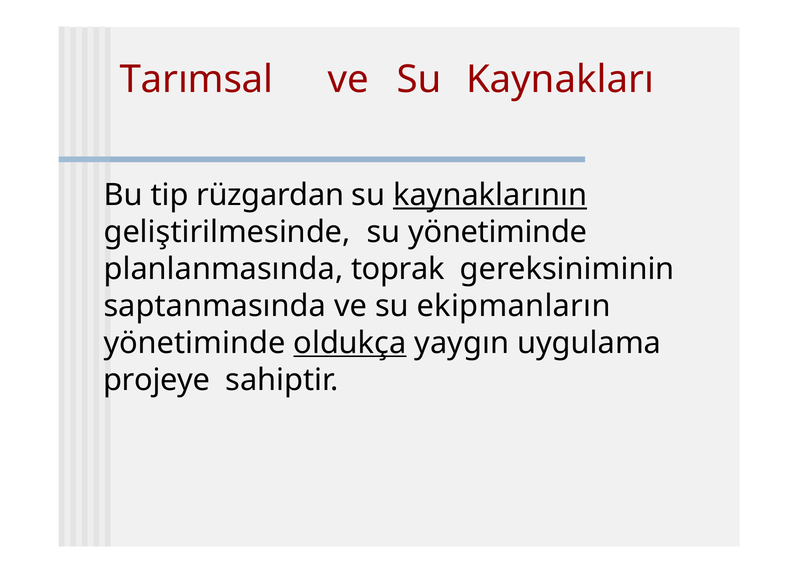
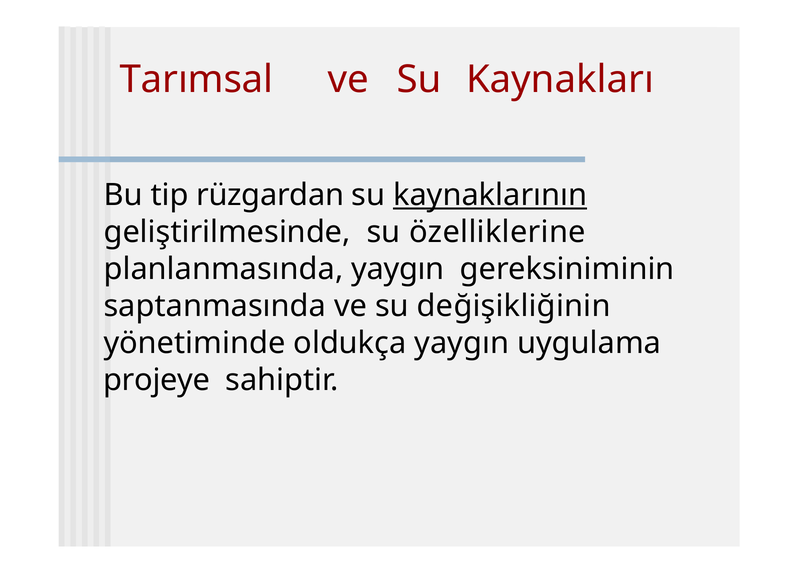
su yönetiminde: yönetiminde -> özelliklerine
planlanmasında toprak: toprak -> yaygın
ekipmanların: ekipmanların -> değişikliğinin
oldukça underline: present -> none
